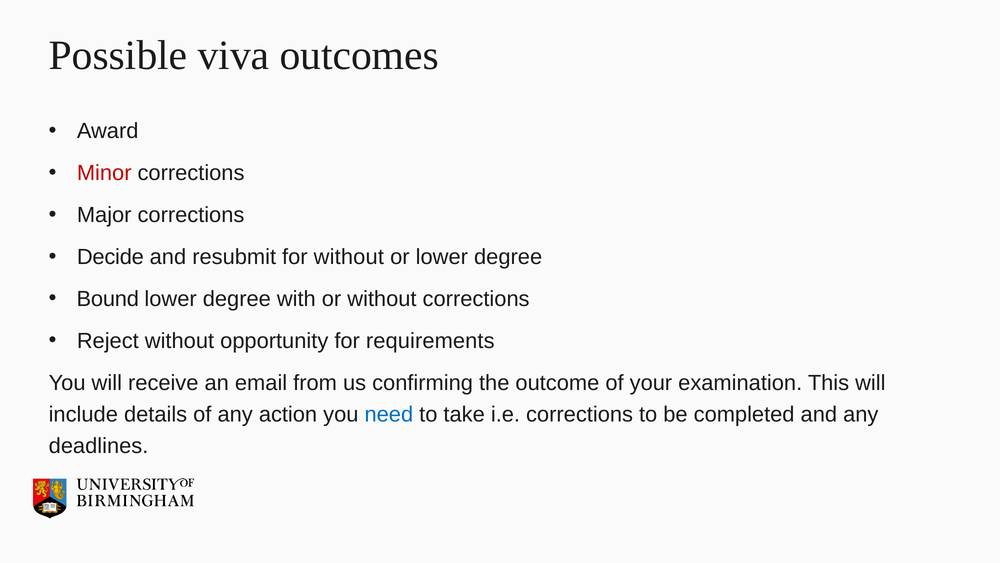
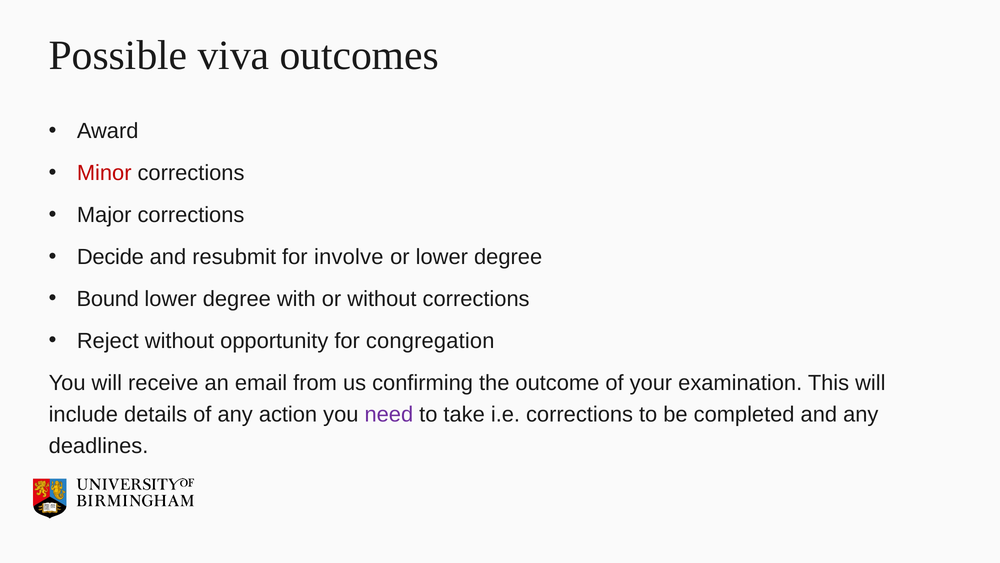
for without: without -> involve
requirements: requirements -> congregation
need colour: blue -> purple
